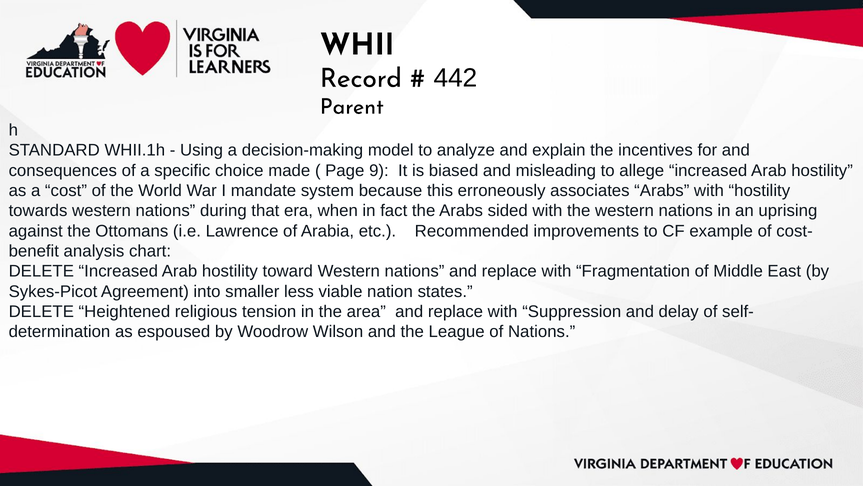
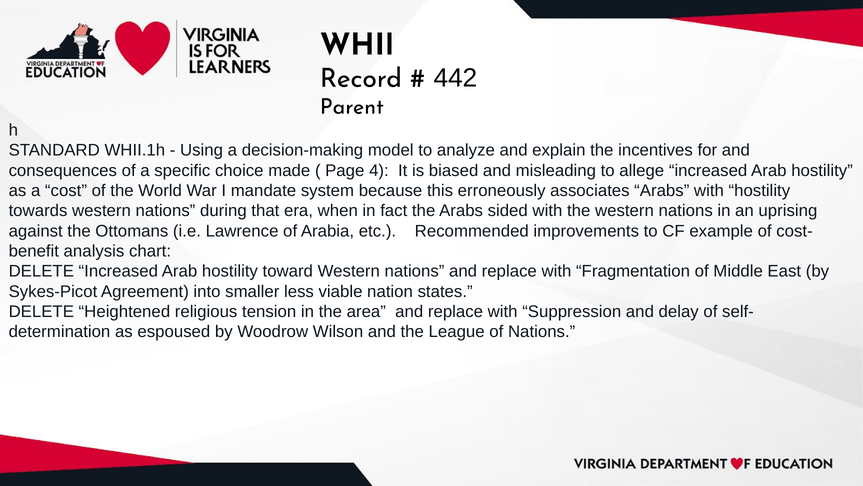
9: 9 -> 4
